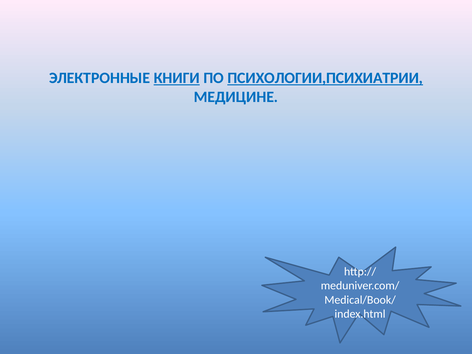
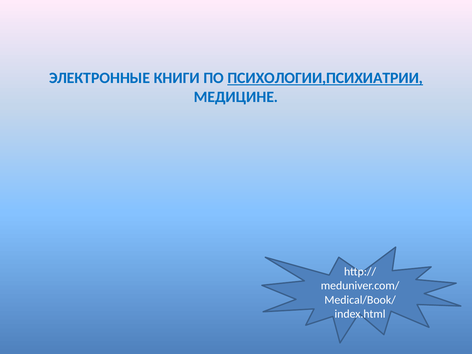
КНИГИ underline: present -> none
